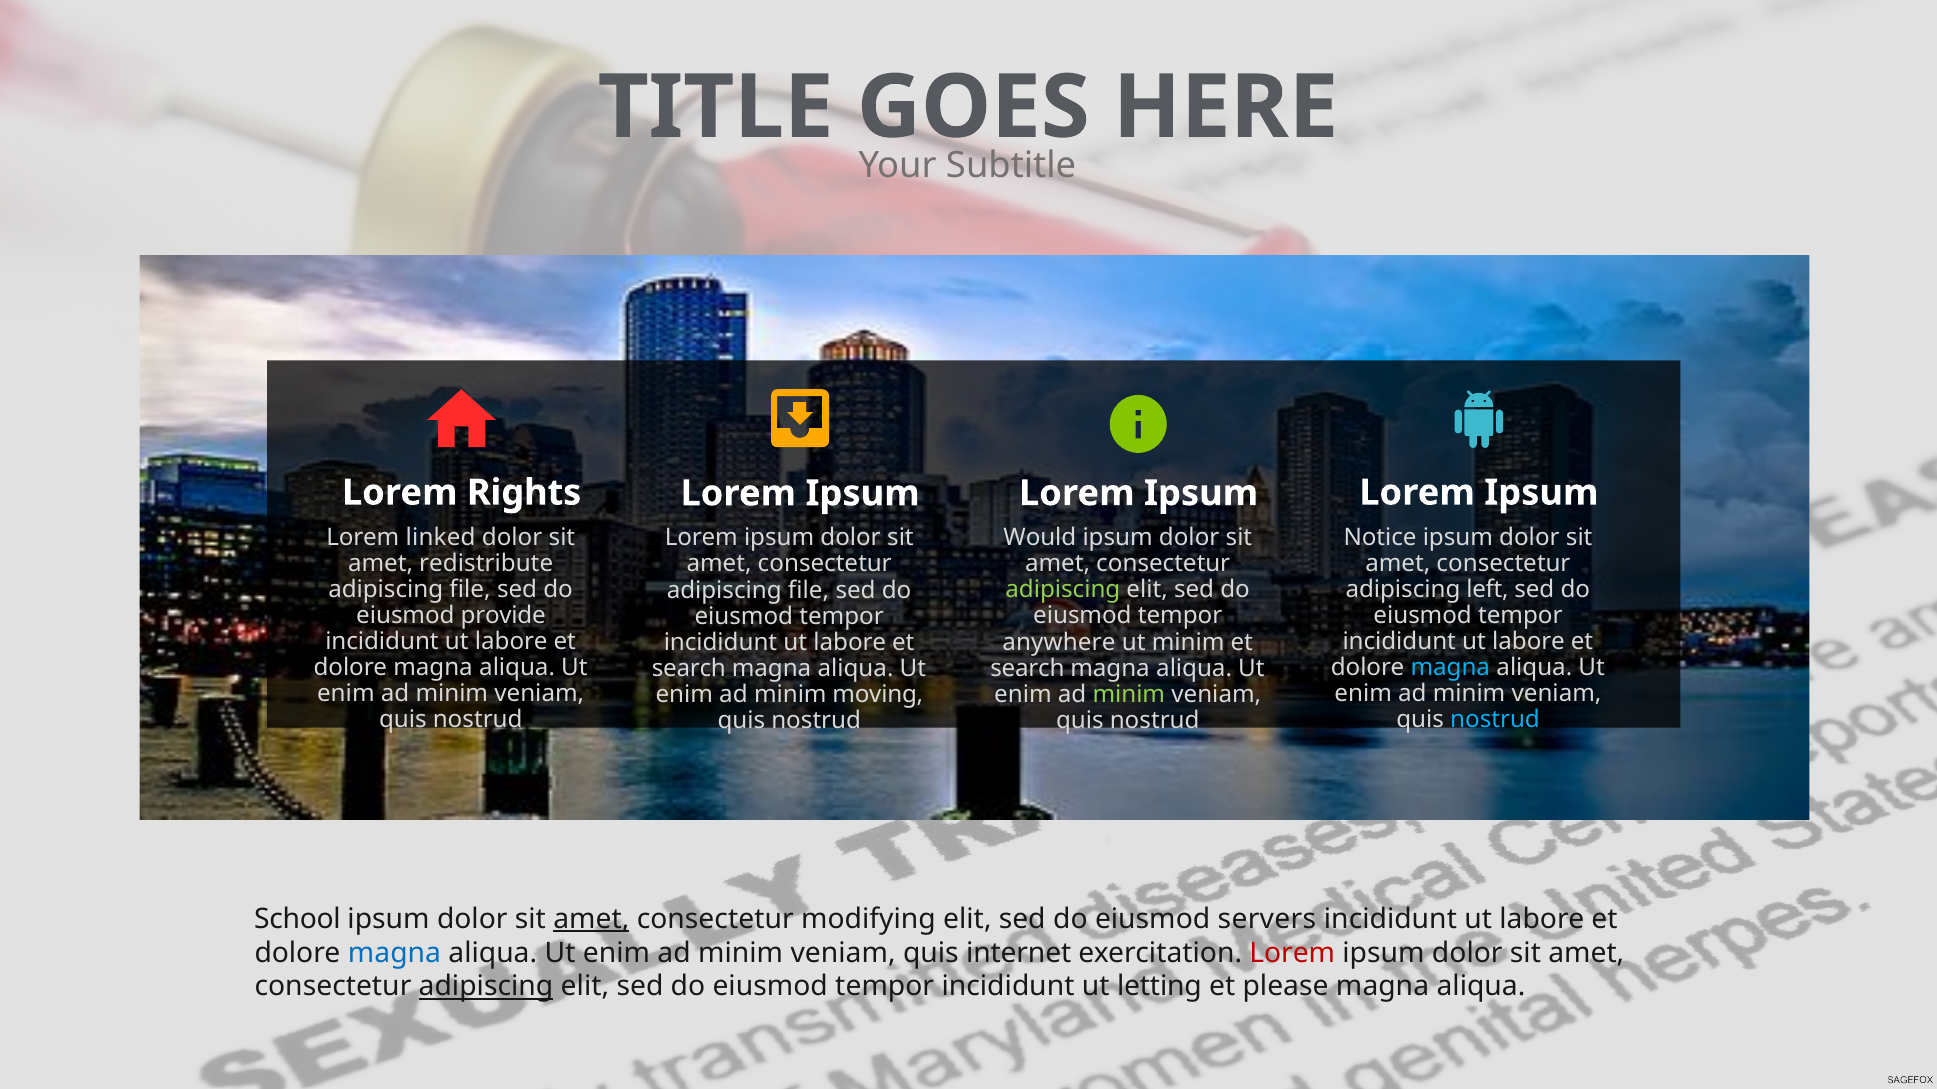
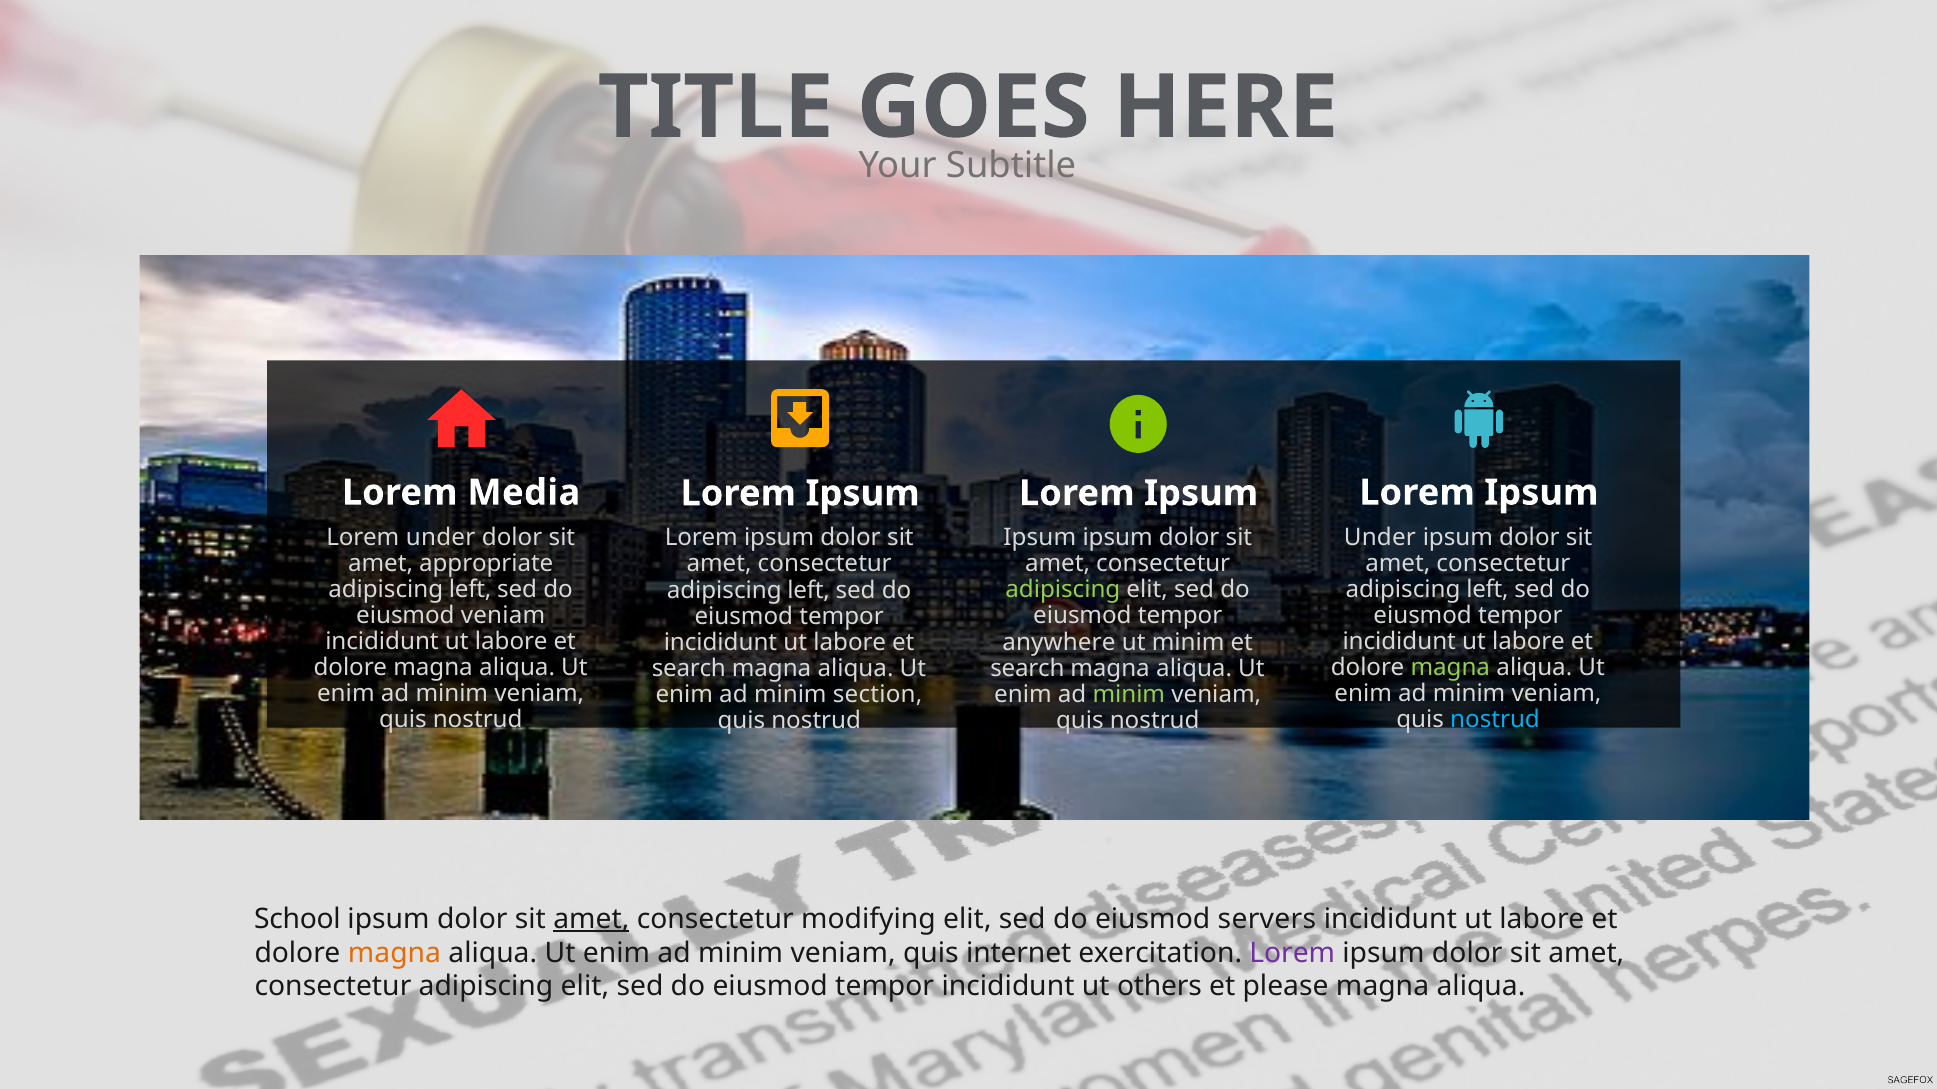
Rights: Rights -> Media
Lorem linked: linked -> under
Notice at (1380, 537): Notice -> Under
Would at (1040, 538): Would -> Ipsum
redistribute: redistribute -> appropriate
file at (470, 590): file -> left
file at (809, 590): file -> left
eiusmod provide: provide -> veniam
magna at (1450, 668) colour: light blue -> light green
moving: moving -> section
magna at (394, 953) colour: blue -> orange
Lorem at (1292, 953) colour: red -> purple
adipiscing at (486, 987) underline: present -> none
letting: letting -> others
